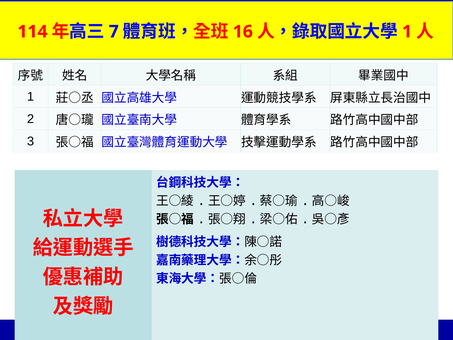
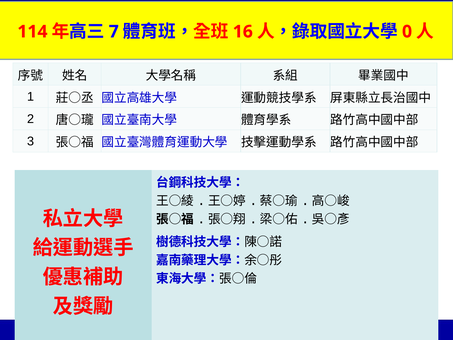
1 at (407, 32): 1 -> 0
